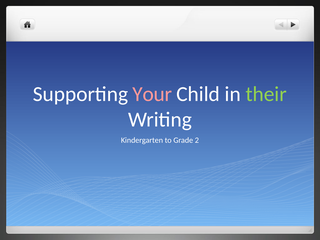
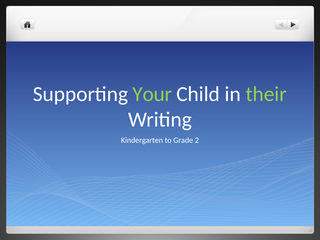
Your colour: pink -> light green
